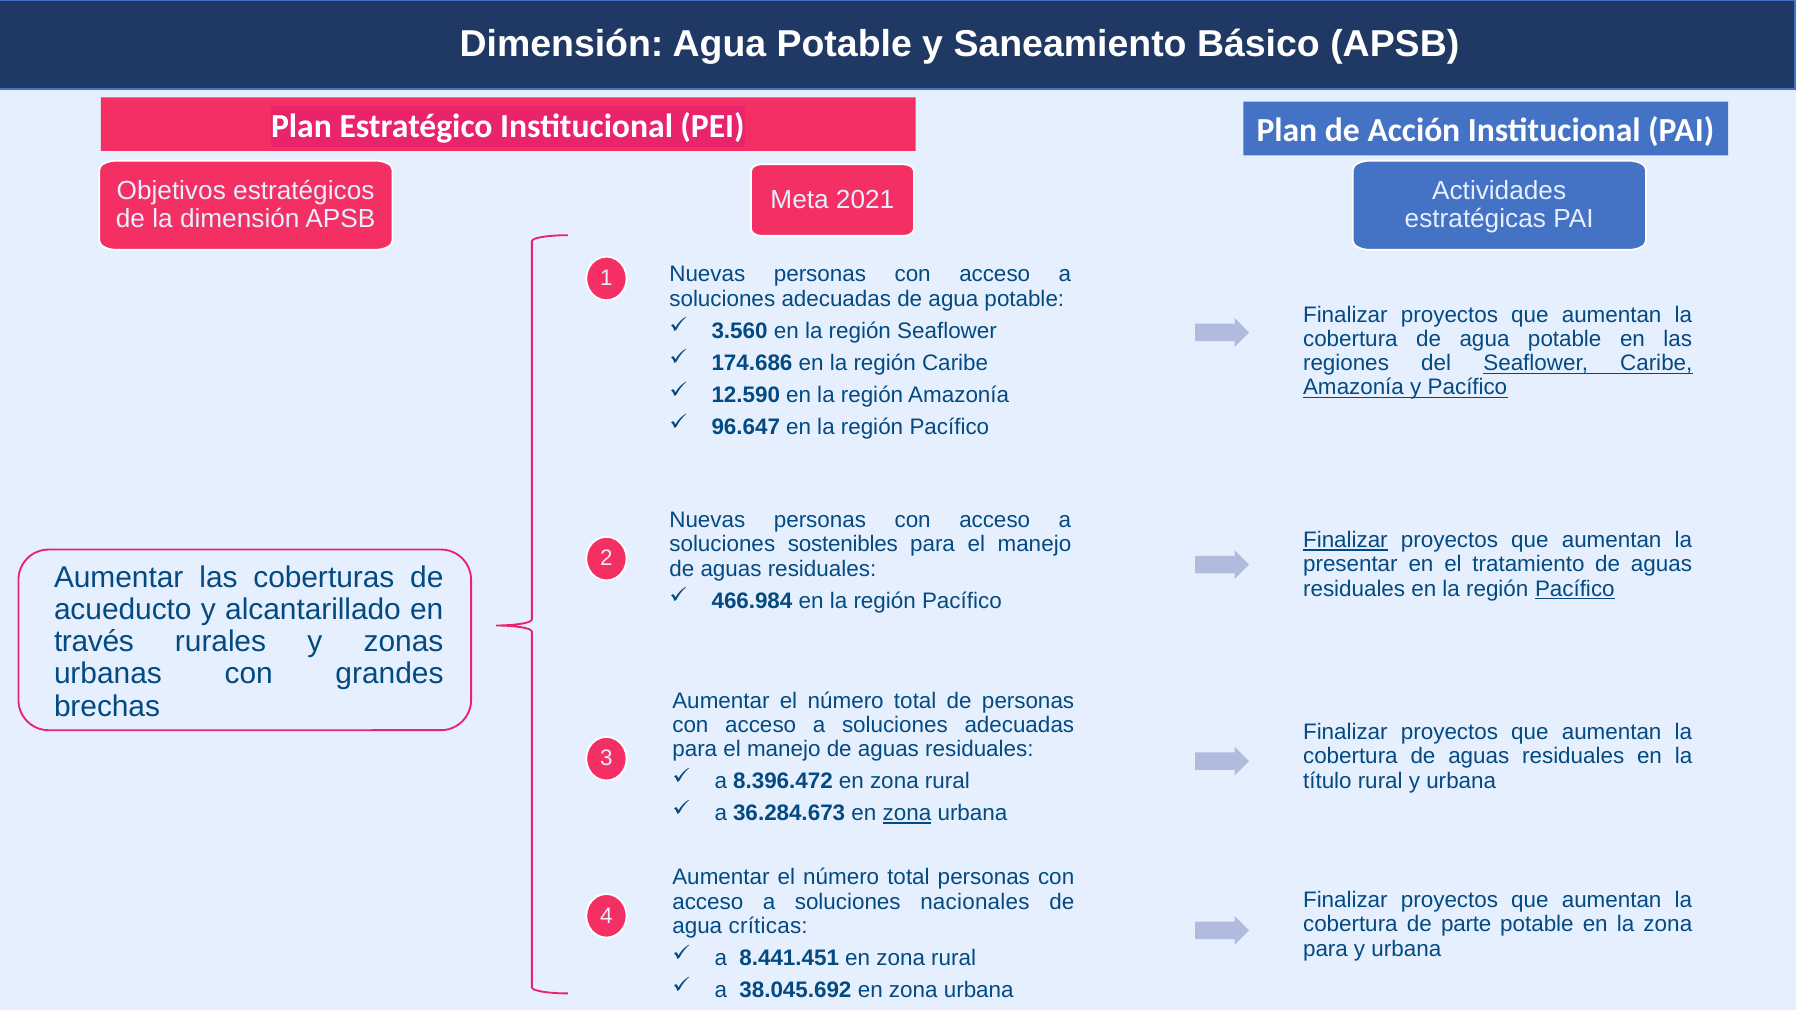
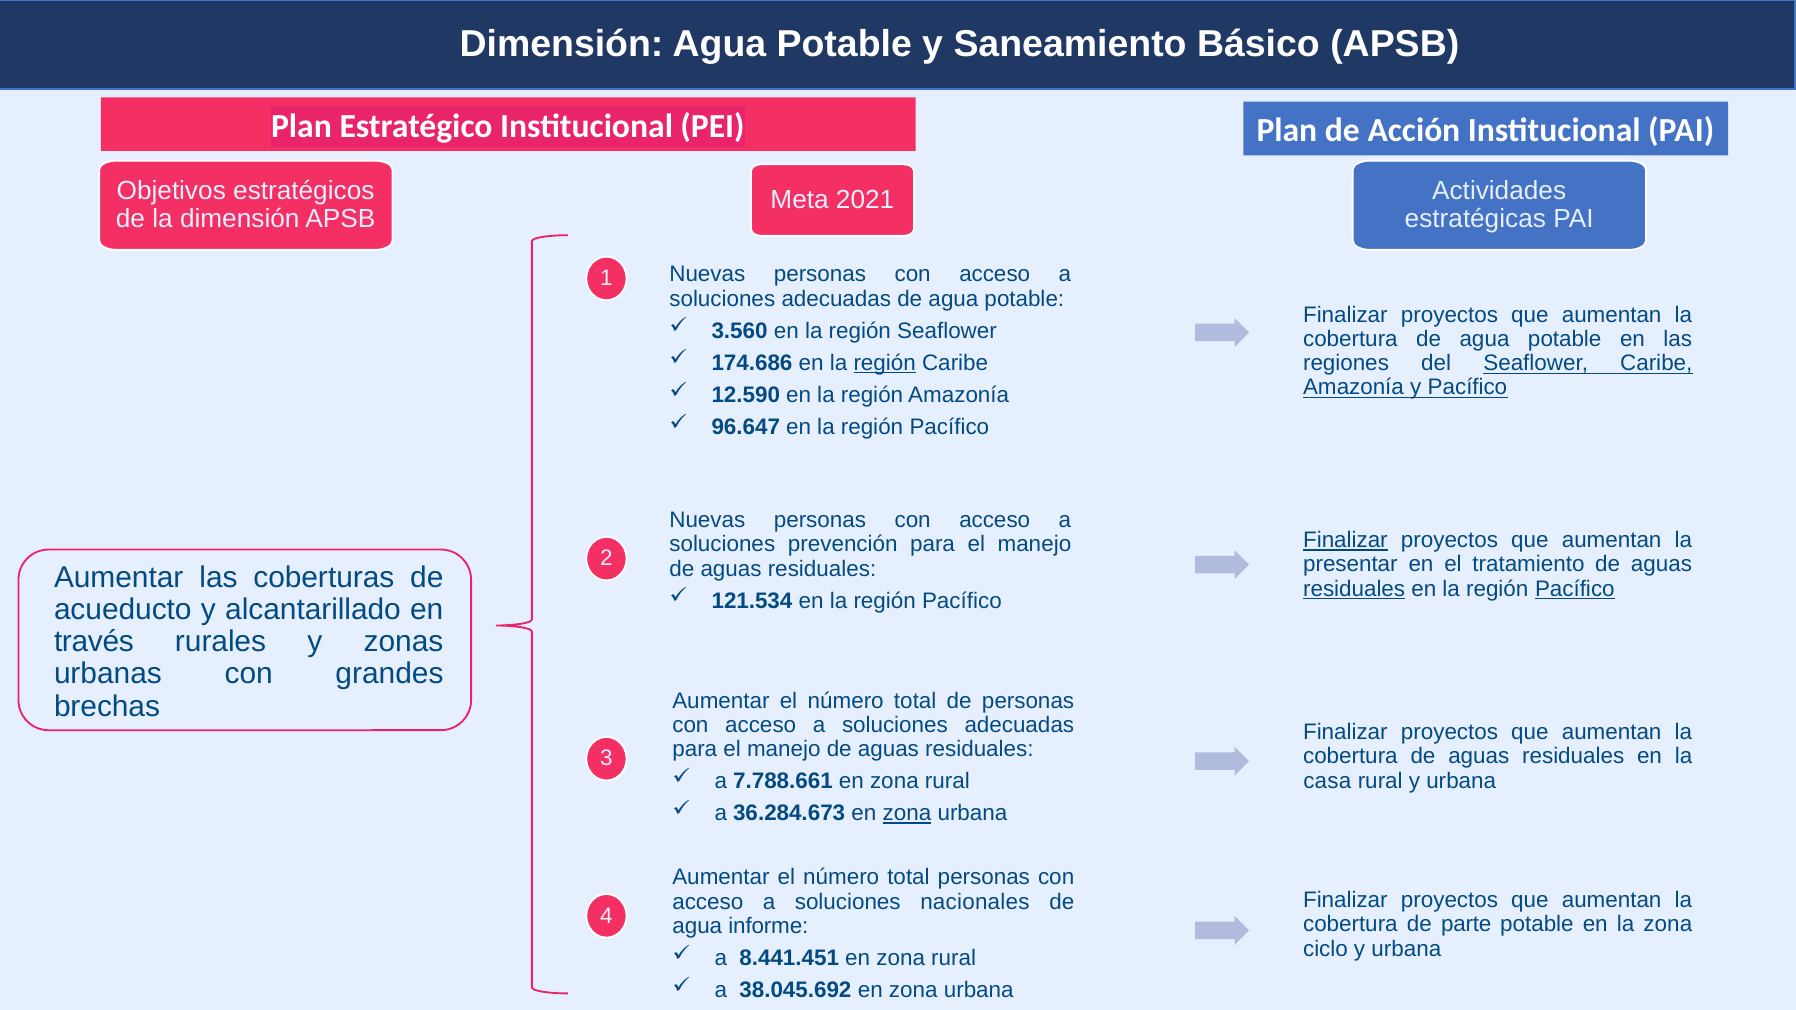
región at (885, 363) underline: none -> present
sostenibles: sostenibles -> prevención
residuales at (1354, 589) underline: none -> present
466.984: 466.984 -> 121.534
8.396.472: 8.396.472 -> 7.788.661
título: título -> casa
críticas: críticas -> informe
para at (1325, 949): para -> ciclo
